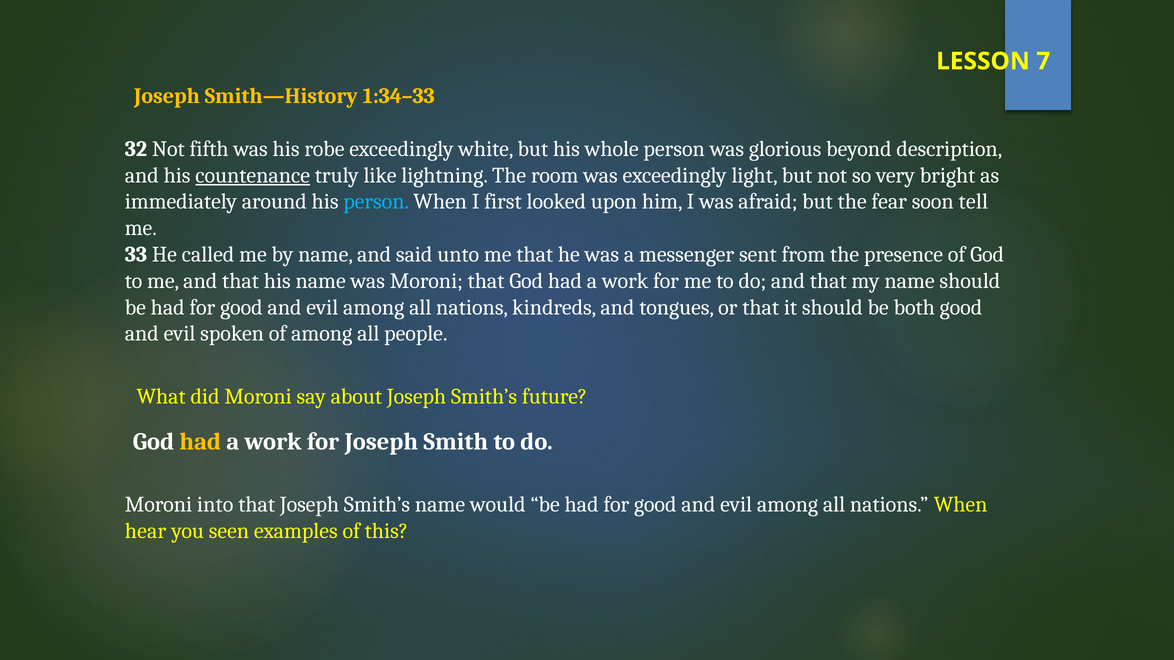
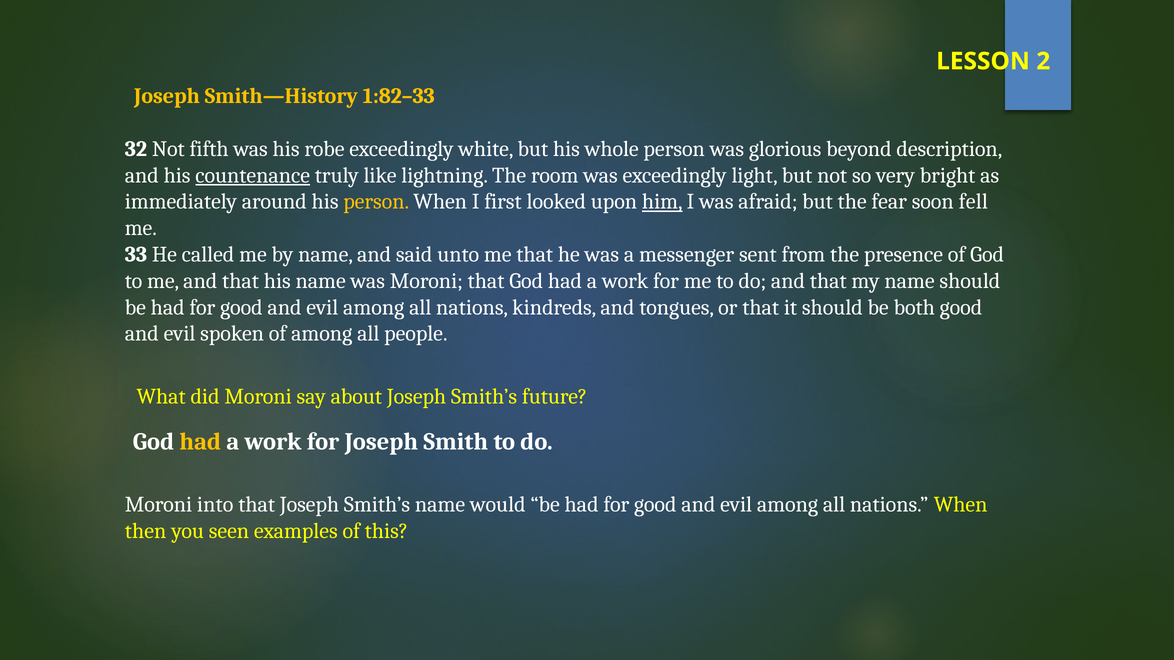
7: 7 -> 2
1:34–33: 1:34–33 -> 1:82–33
person at (376, 202) colour: light blue -> yellow
him underline: none -> present
tell: tell -> fell
hear: hear -> then
